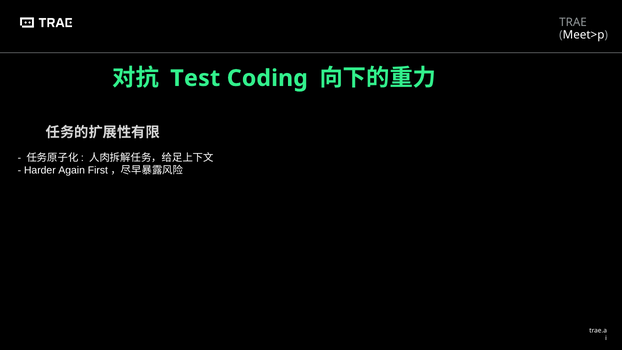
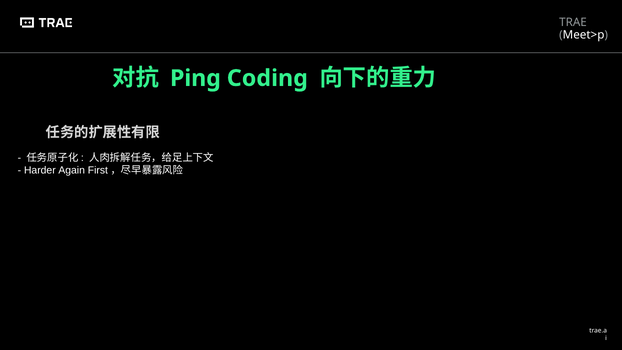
Test: Test -> Ping
